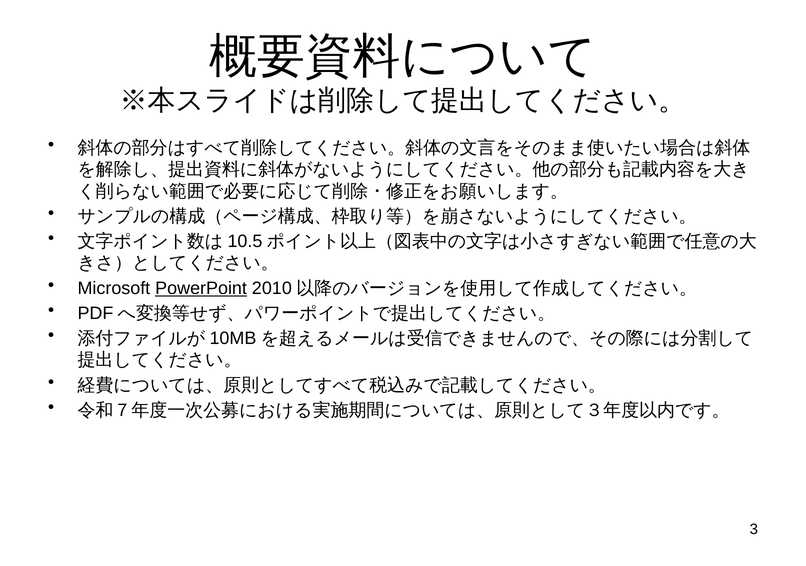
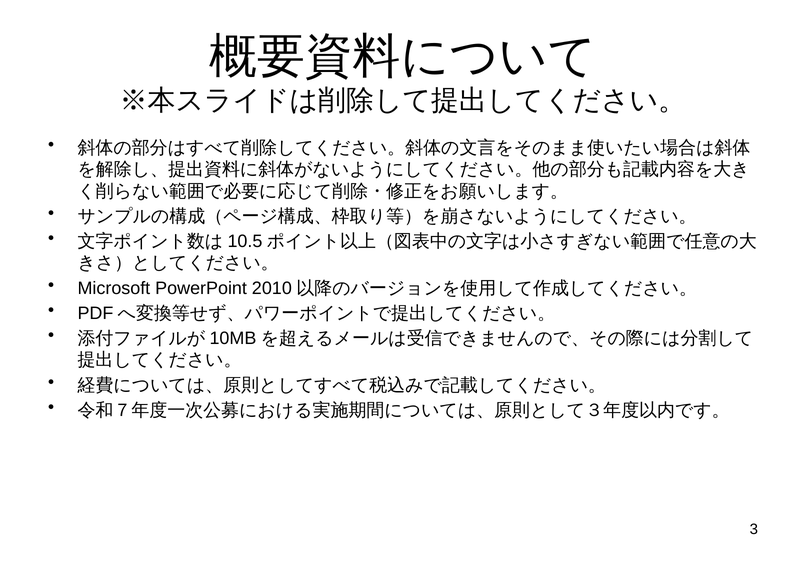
PowerPoint underline: present -> none
